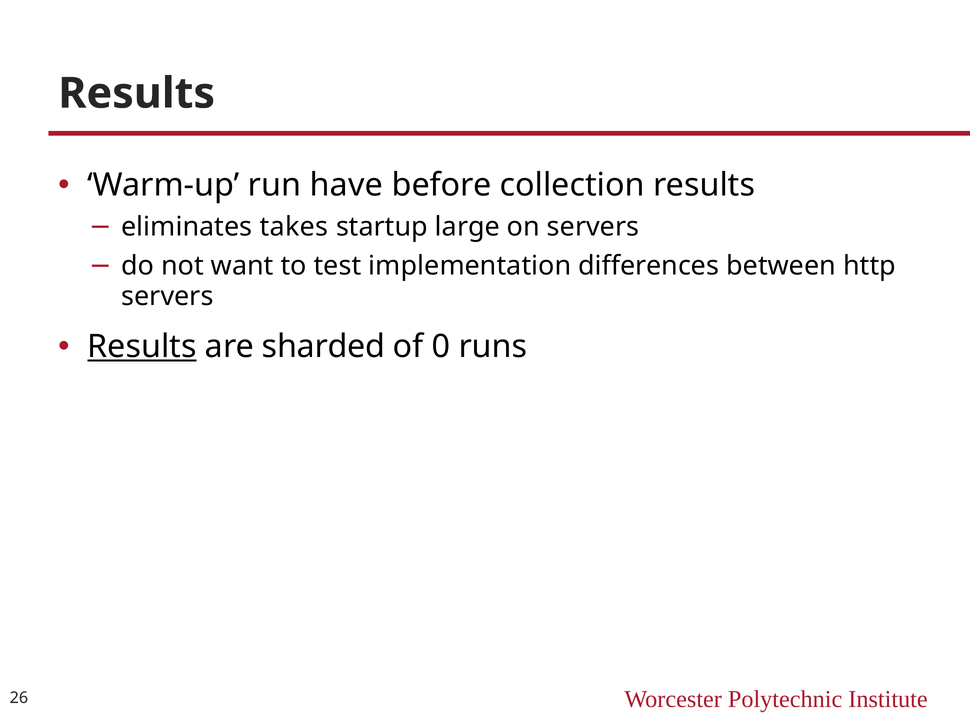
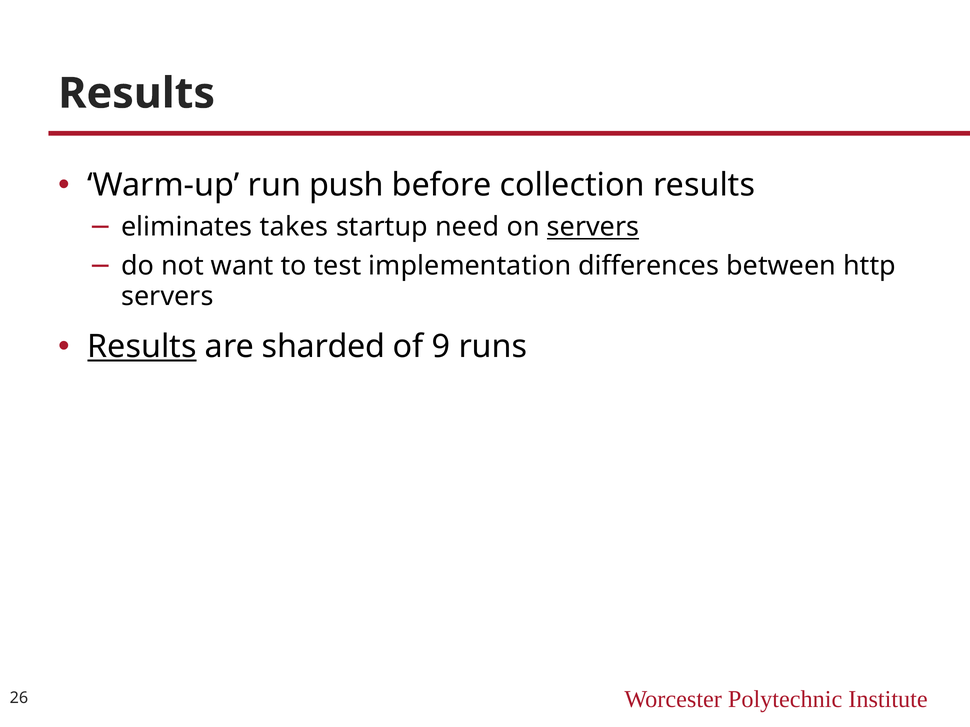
have: have -> push
large: large -> need
servers at (593, 227) underline: none -> present
0: 0 -> 9
